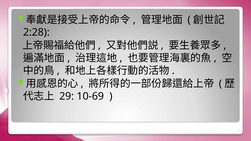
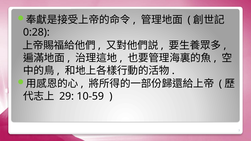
2:28: 2:28 -> 0:28
10-69: 10-69 -> 10-59
